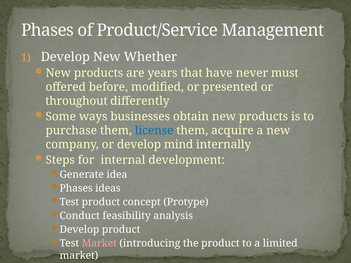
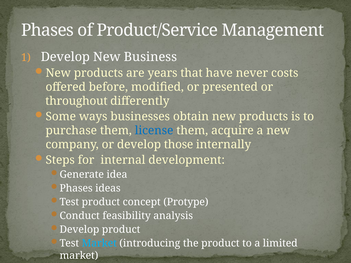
Whether: Whether -> Business
must: must -> costs
mind: mind -> those
Market at (99, 243) colour: pink -> light blue
